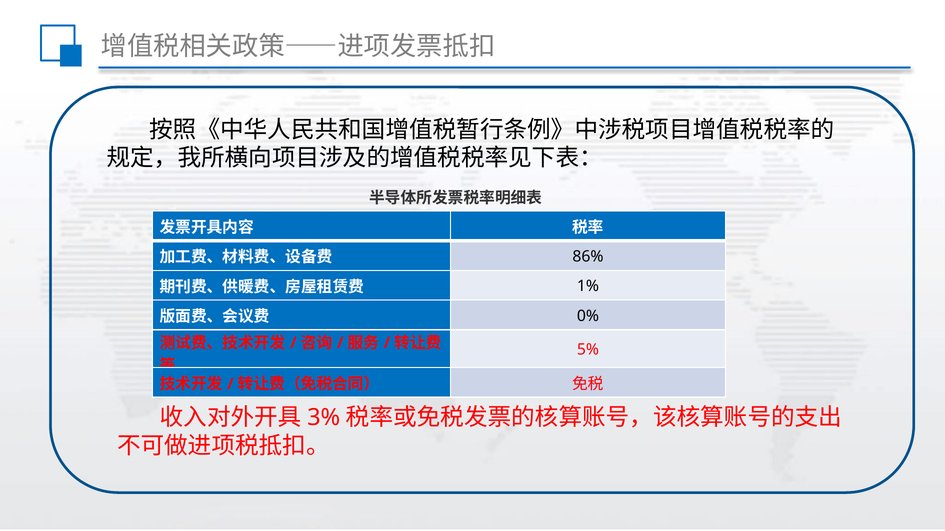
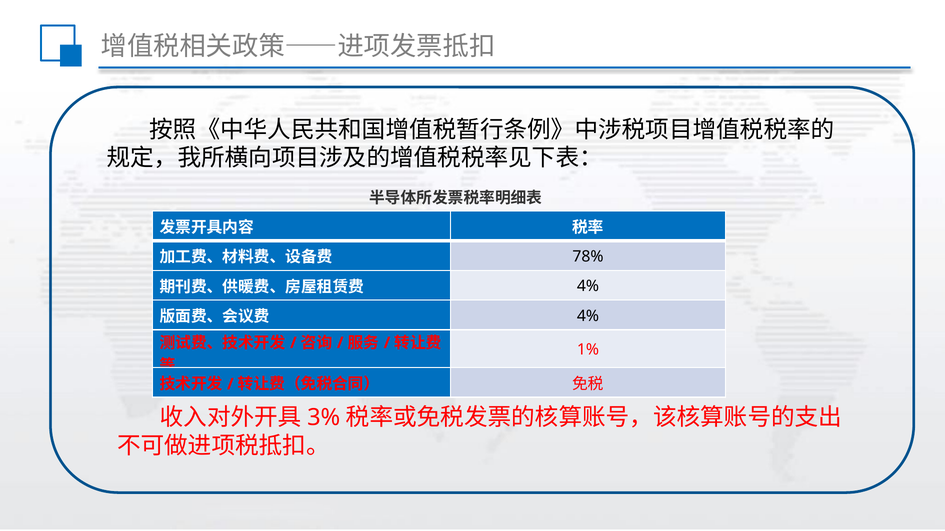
86%: 86% -> 78%
1% at (588, 287): 1% -> 4%
0% at (588, 316): 0% -> 4%
5%: 5% -> 1%
